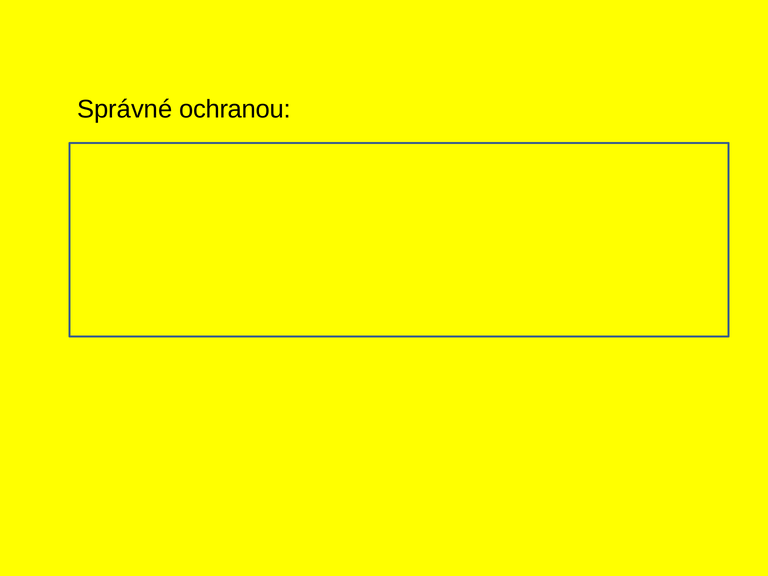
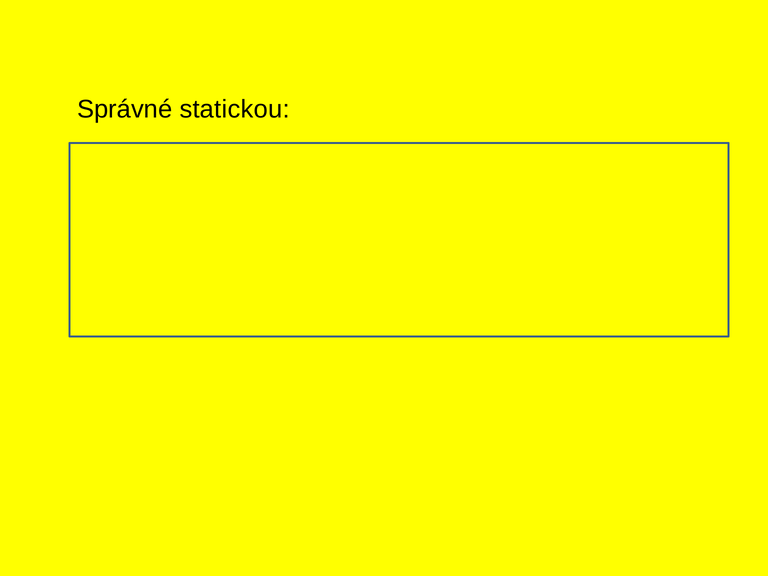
ochranou: ochranou -> statickou
